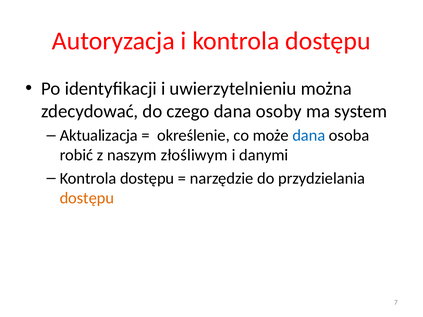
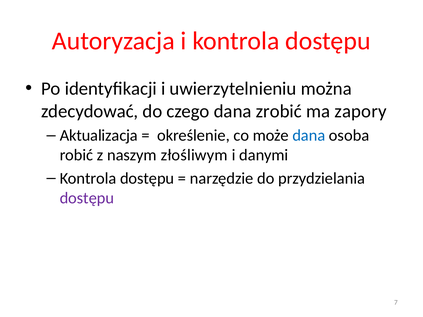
osoby: osoby -> zrobić
system: system -> zapory
dostępu at (87, 198) colour: orange -> purple
